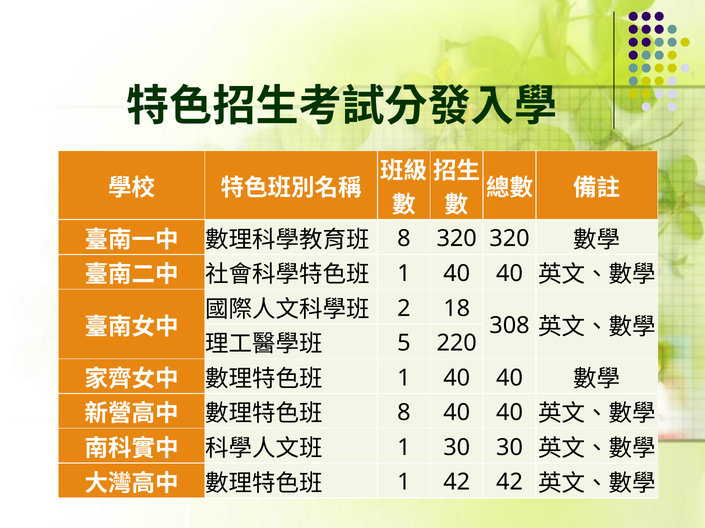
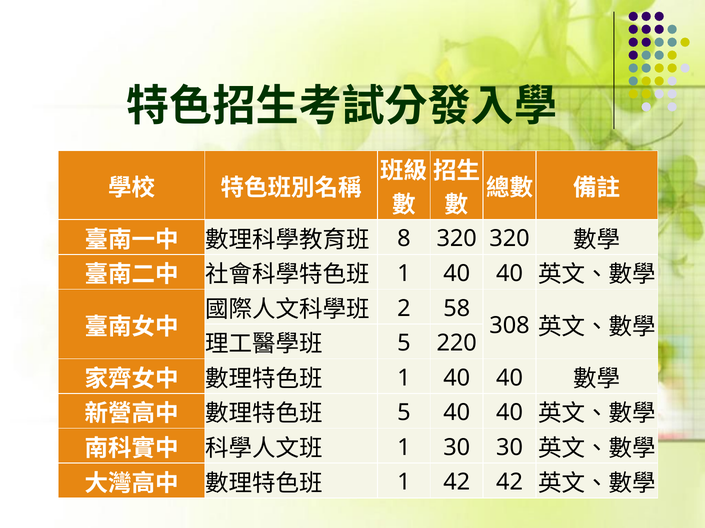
18: 18 -> 58
8 at (404, 413): 8 -> 5
